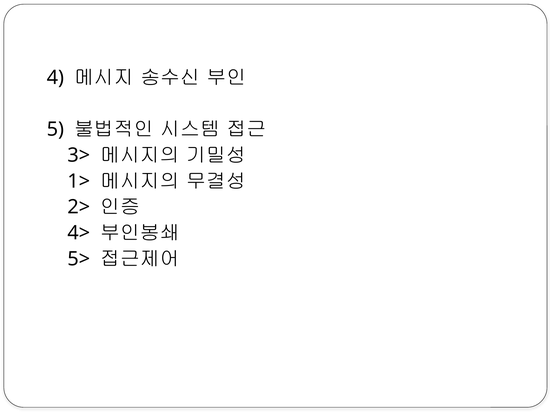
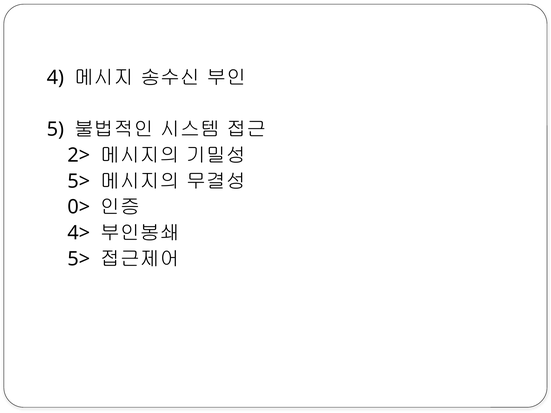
3>: 3> -> 2>
1> at (79, 181): 1> -> 5>
2>: 2> -> 0>
